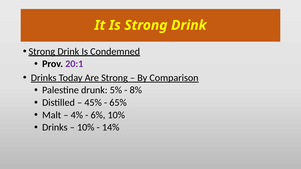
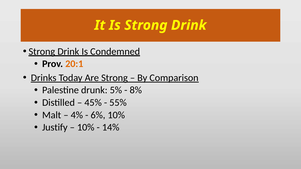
20:1 colour: purple -> orange
65%: 65% -> 55%
Drinks at (55, 128): Drinks -> Justify
